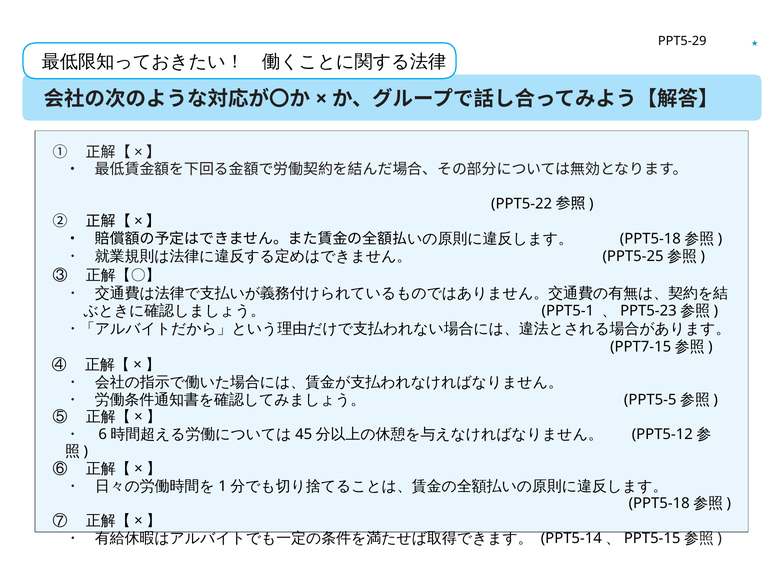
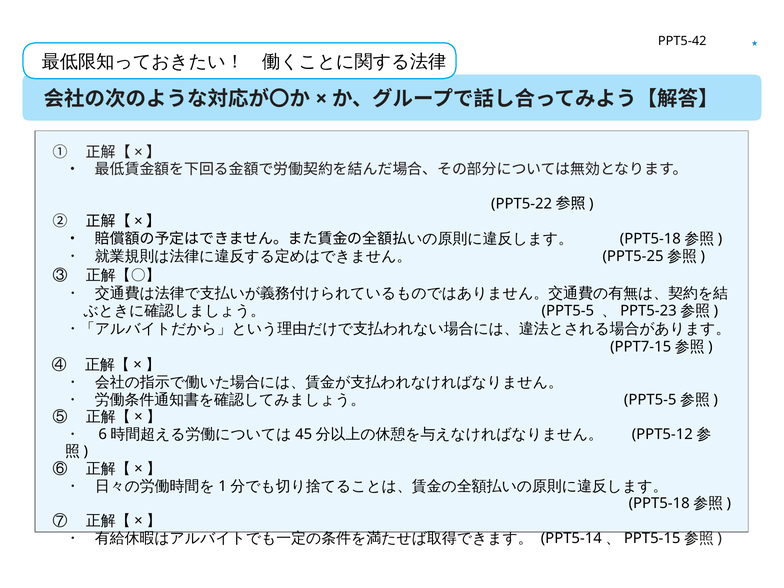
PPT5-29: PPT5-29 -> PPT5-42
PPT5-1: PPT5-1 -> PPT5-5
